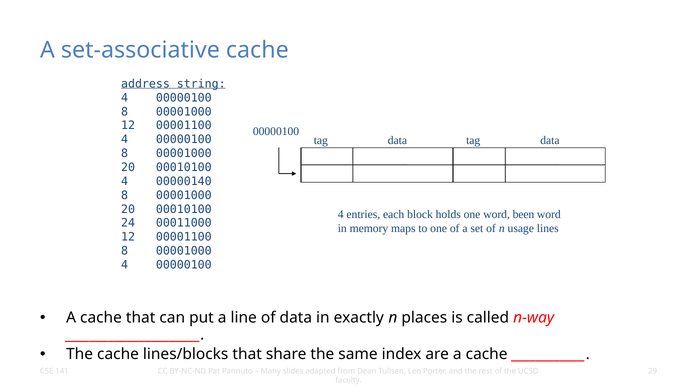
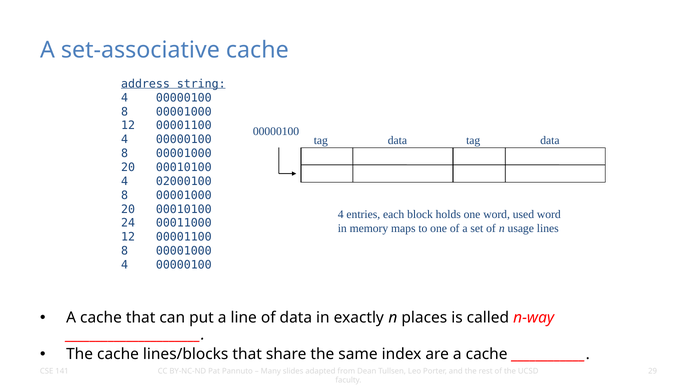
00000140: 00000140 -> 02000100
been: been -> used
